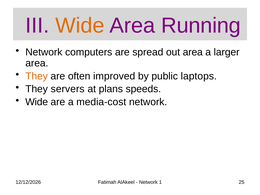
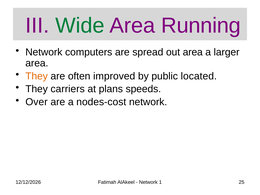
Wide at (80, 26) colour: orange -> green
laptops: laptops -> located
servers: servers -> carriers
Wide at (37, 102): Wide -> Over
media-cost: media-cost -> nodes-cost
